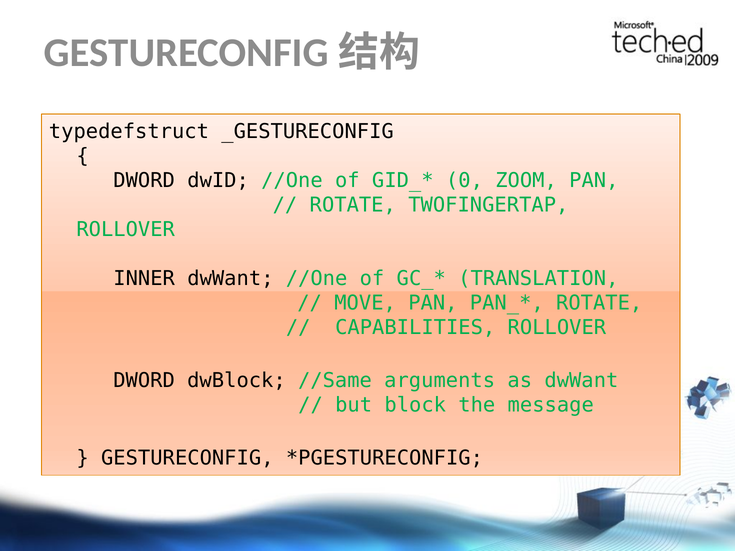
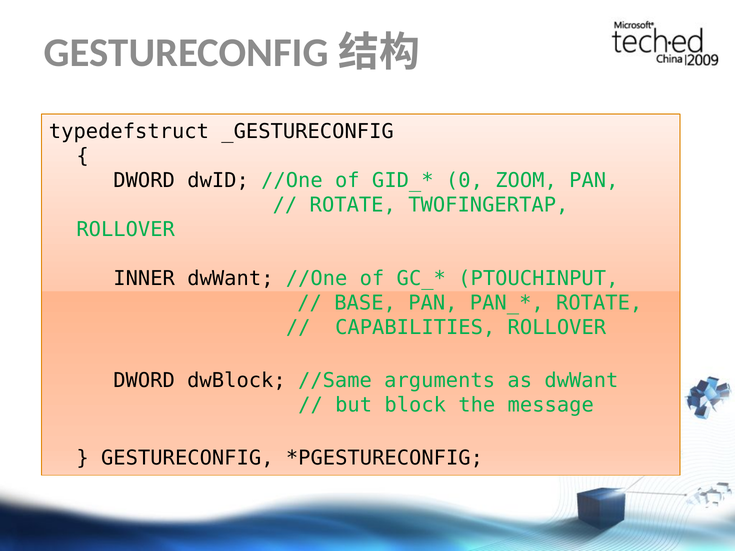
TRANSLATION: TRANSLATION -> PTOUCHINPUT
MOVE: MOVE -> BASE
